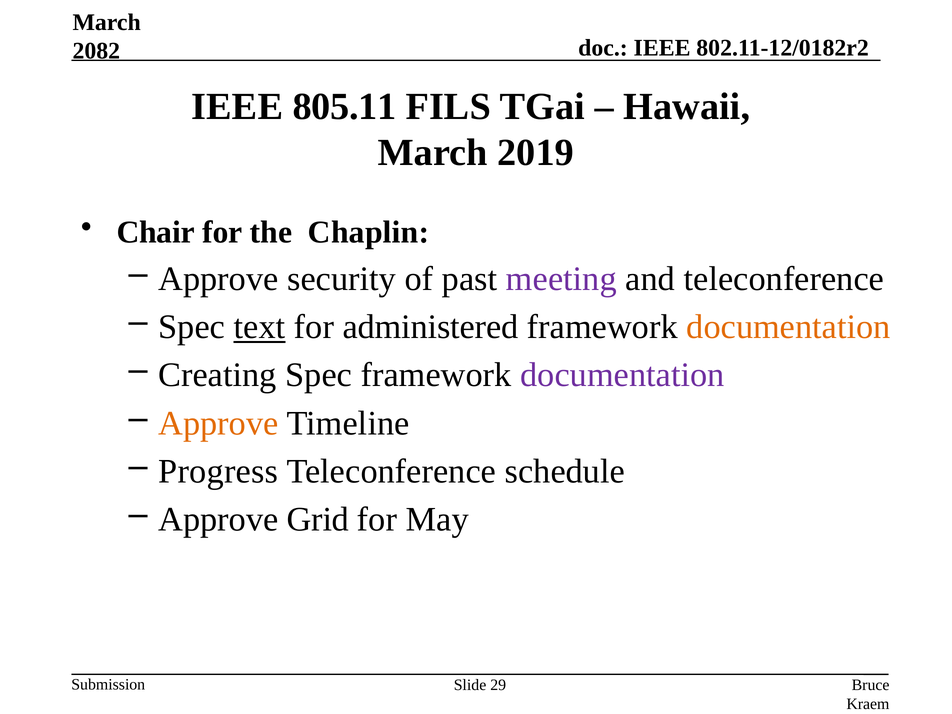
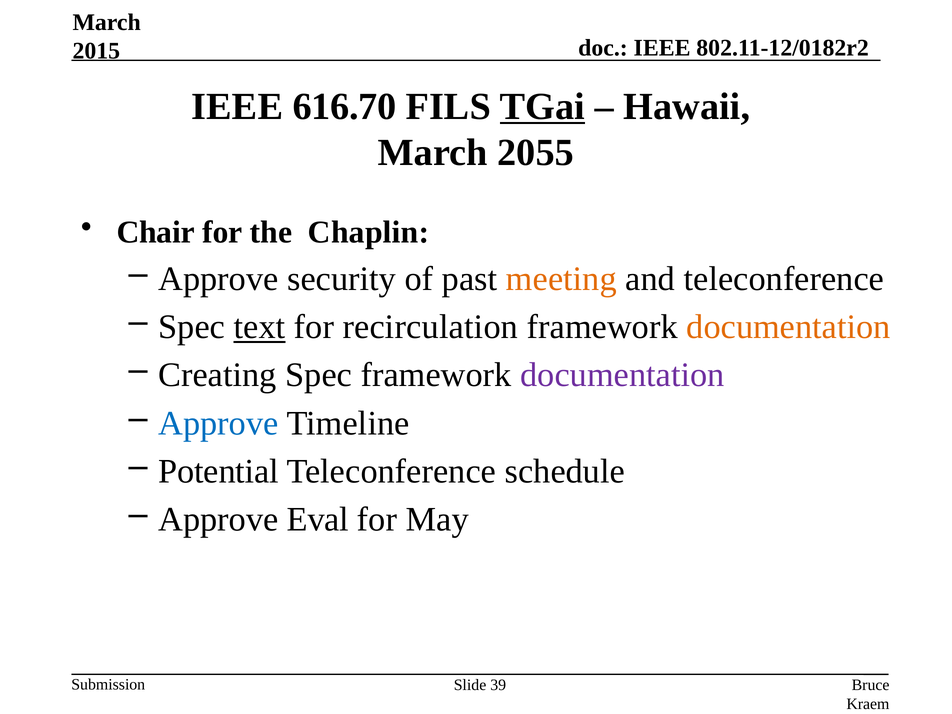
2082: 2082 -> 2015
805.11: 805.11 -> 616.70
TGai underline: none -> present
2019: 2019 -> 2055
meeting colour: purple -> orange
administered: administered -> recirculation
Approve at (218, 423) colour: orange -> blue
Progress: Progress -> Potential
Grid: Grid -> Eval
29: 29 -> 39
